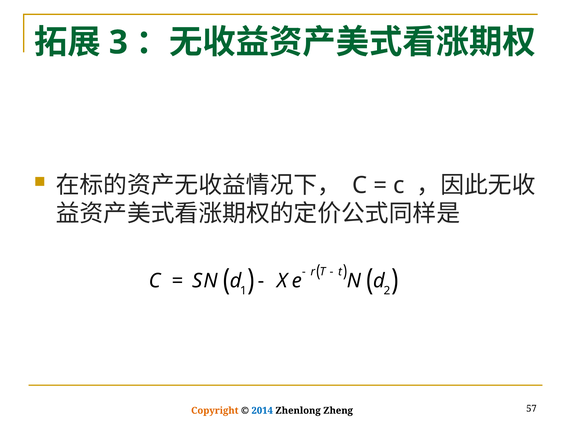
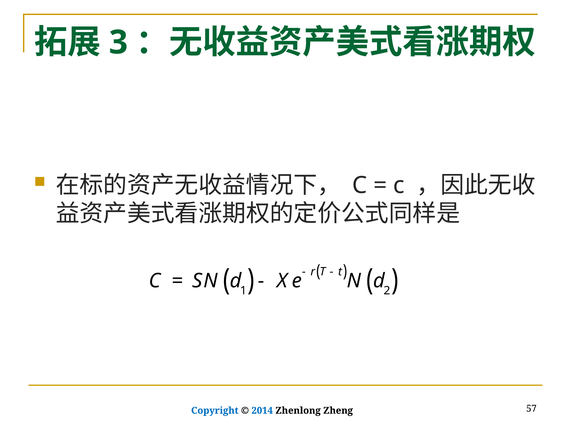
Copyright colour: orange -> blue
